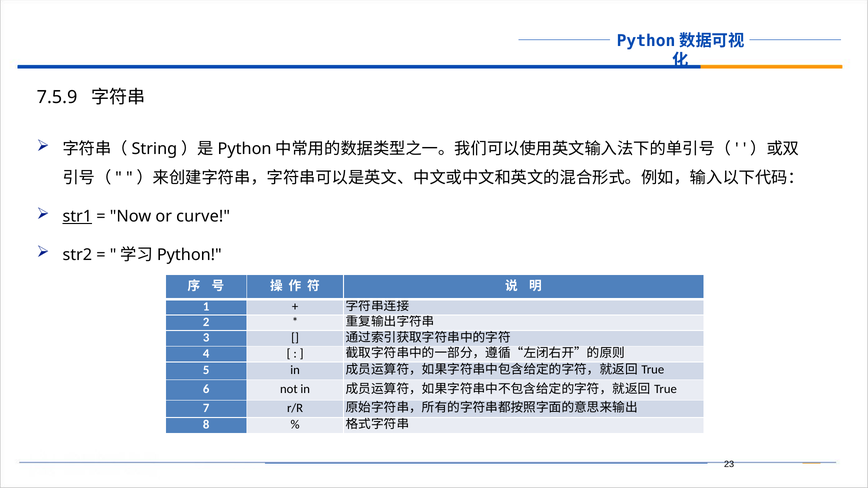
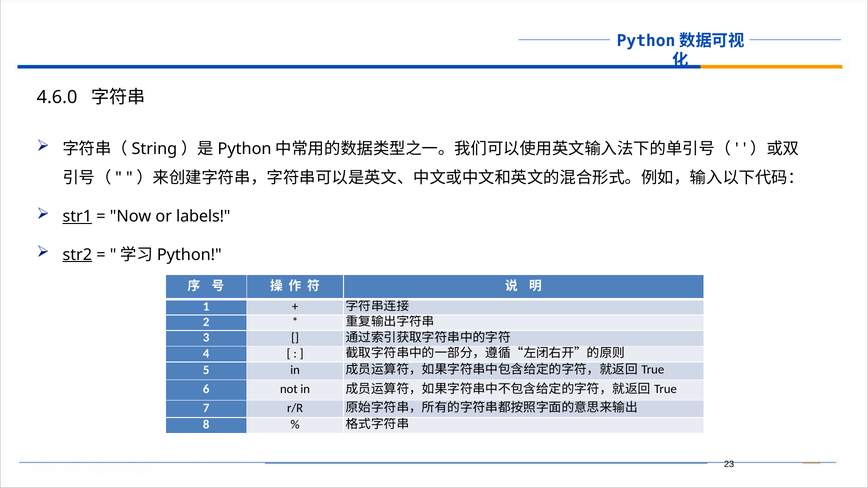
7.5.9: 7.5.9 -> 4.6.0
curve: curve -> labels
str2 underline: none -> present
